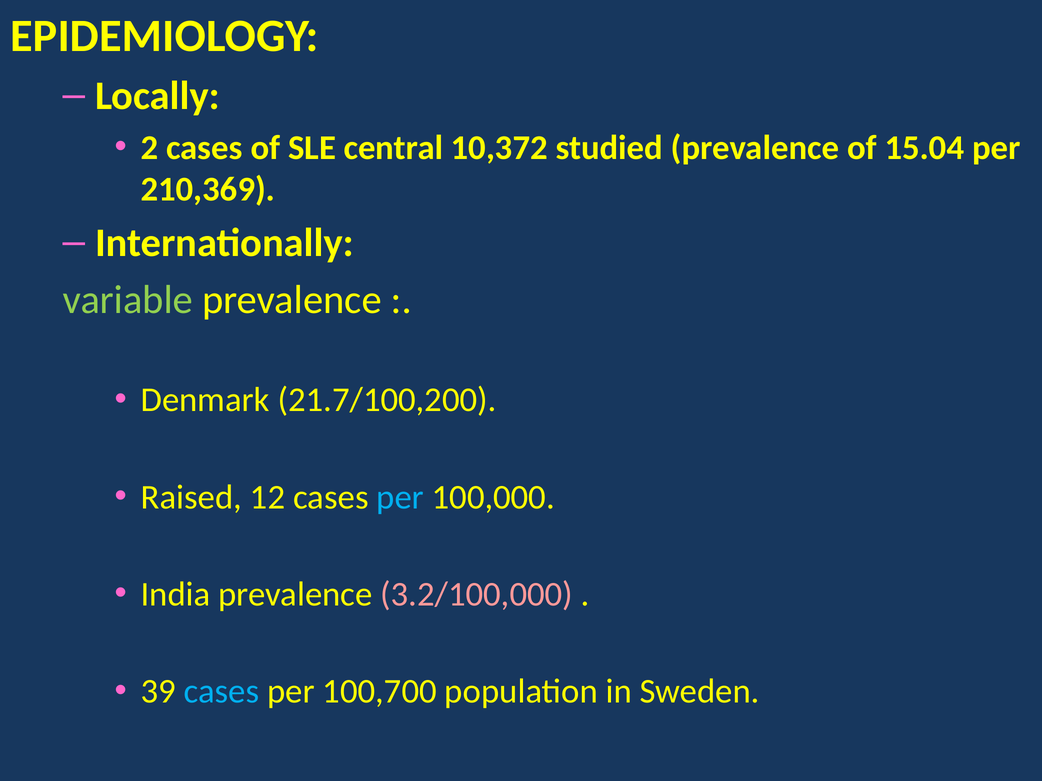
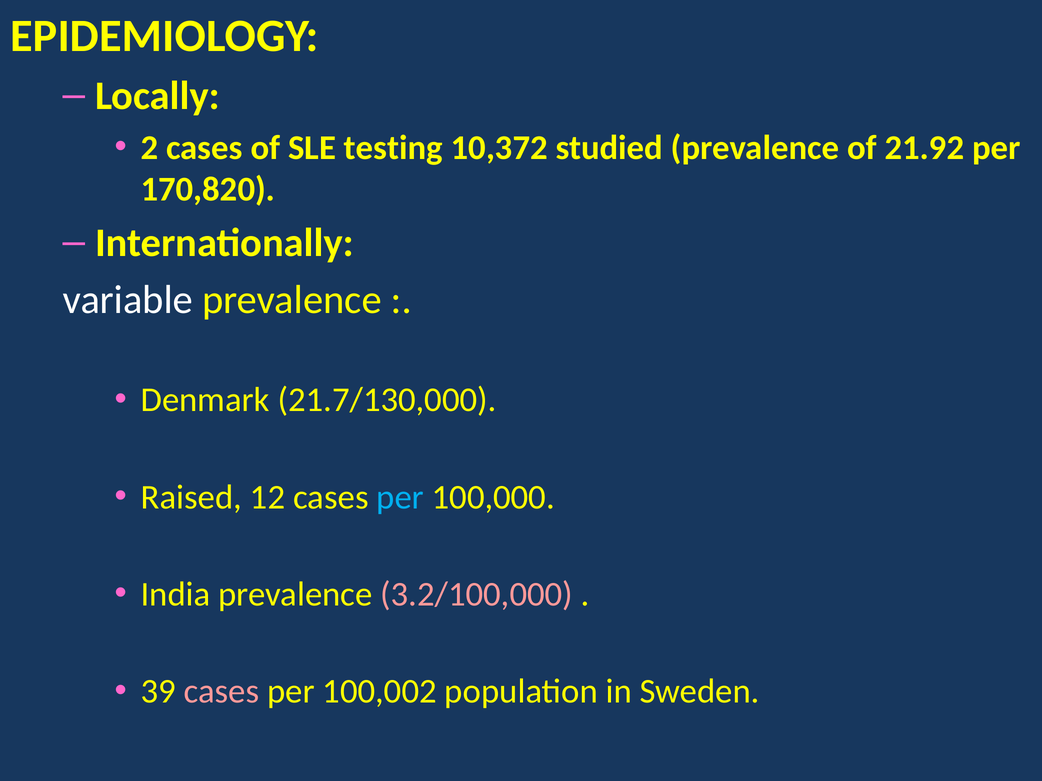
central: central -> testing
15.04: 15.04 -> 21.92
210,369: 210,369 -> 170,820
variable colour: light green -> white
21.7/100,200: 21.7/100,200 -> 21.7/130,000
cases at (221, 692) colour: light blue -> pink
100,700: 100,700 -> 100,002
